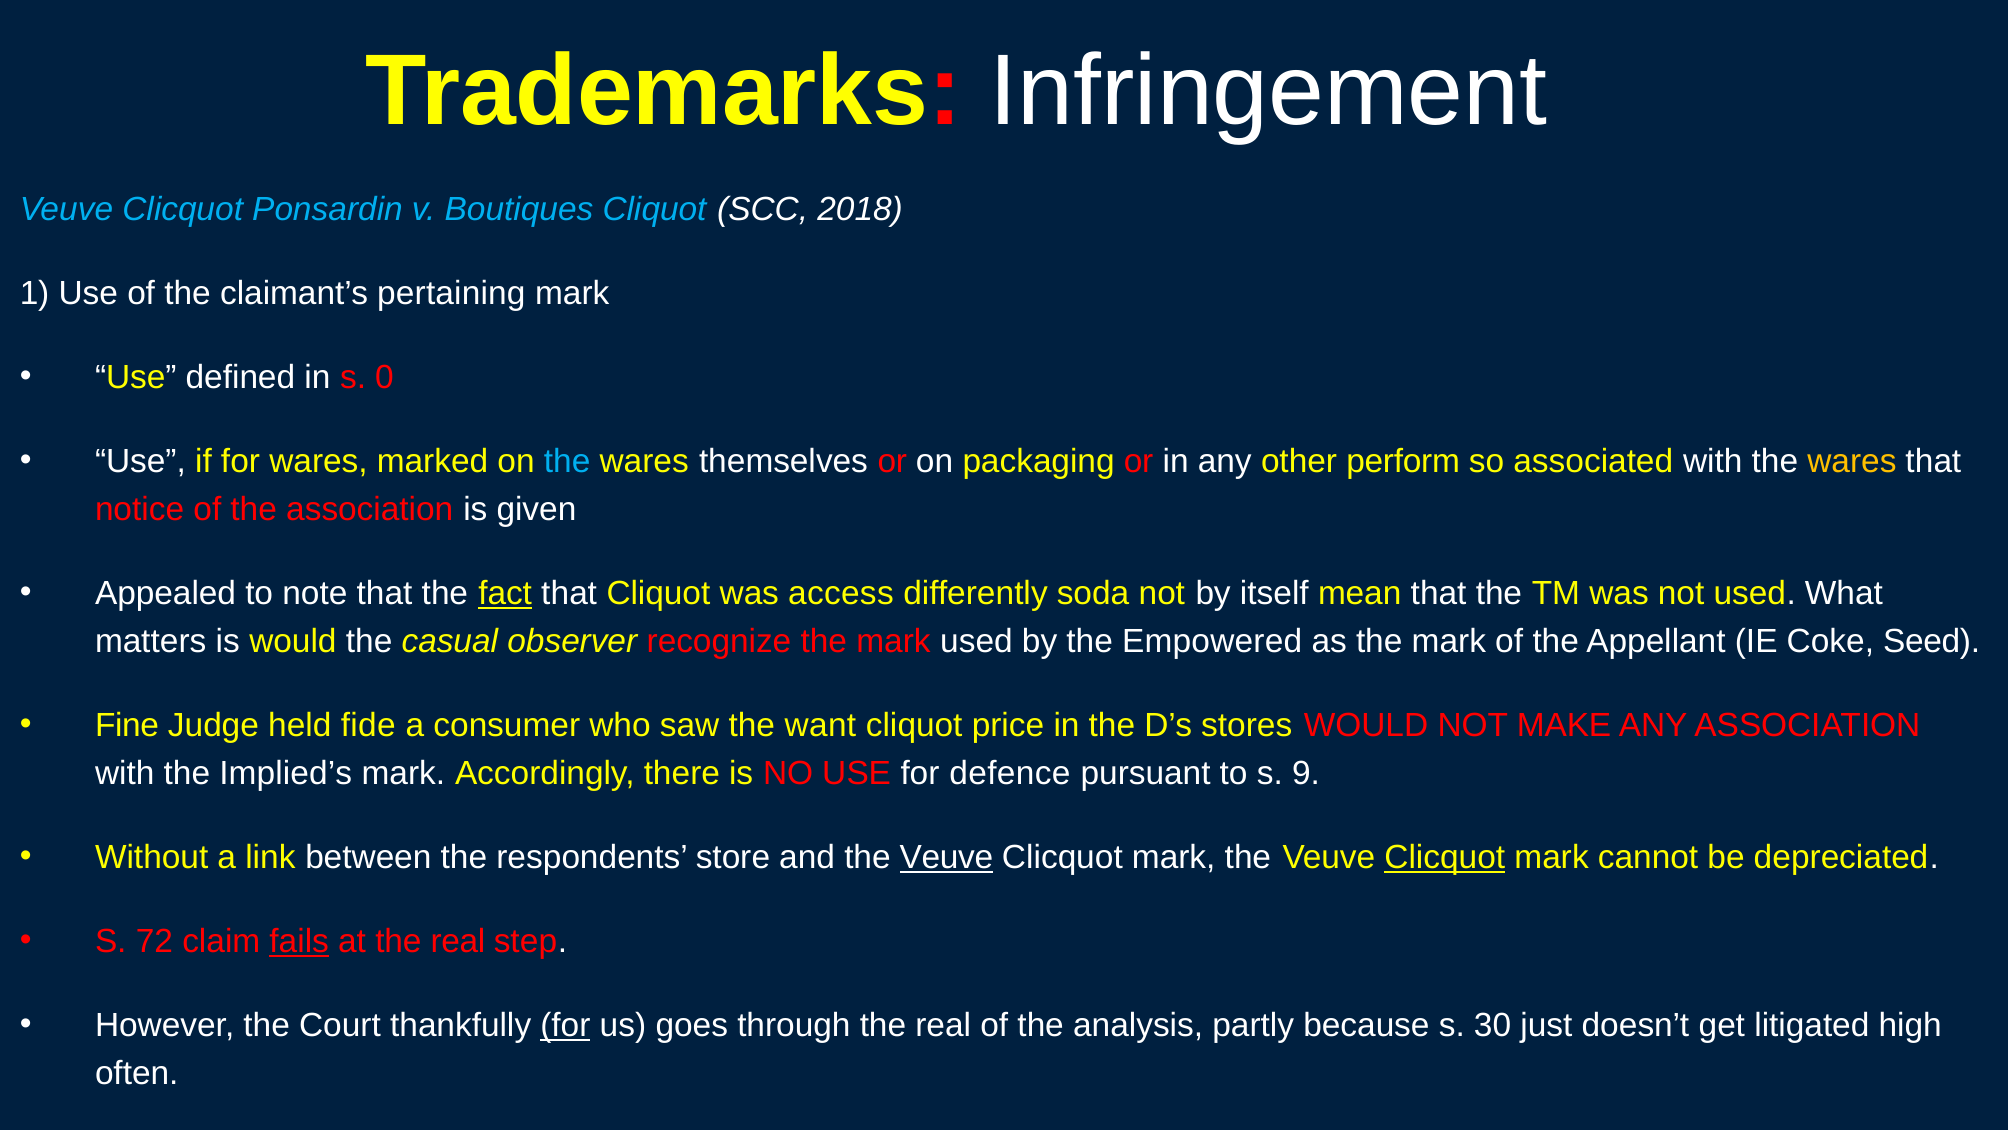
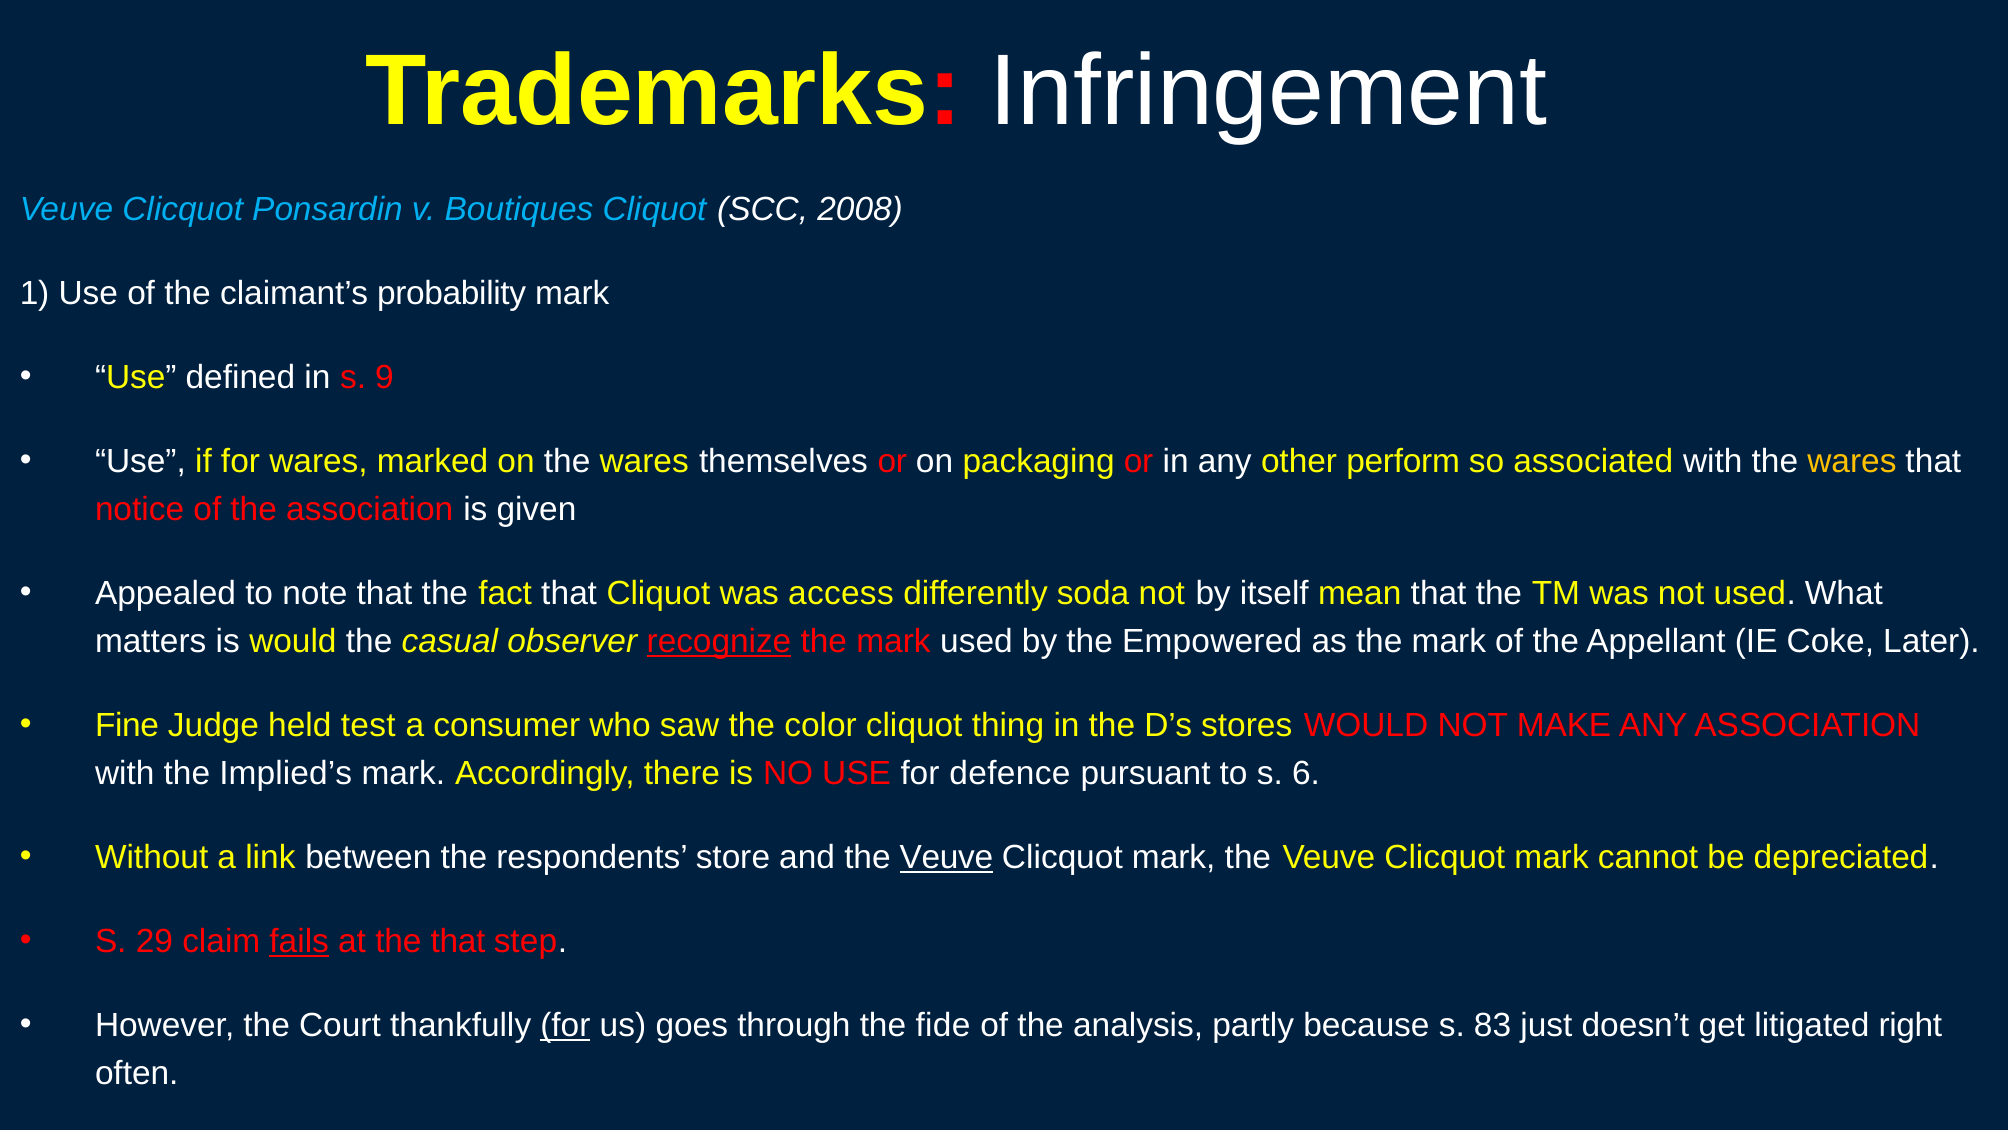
2018: 2018 -> 2008
pertaining: pertaining -> probability
0: 0 -> 9
the at (567, 461) colour: light blue -> white
fact underline: present -> none
recognize underline: none -> present
Seed: Seed -> Later
fide: fide -> test
want: want -> color
price: price -> thing
9: 9 -> 6
Clicquot at (1445, 857) underline: present -> none
72: 72 -> 29
at the real: real -> that
through the real: real -> fide
30: 30 -> 83
high: high -> right
